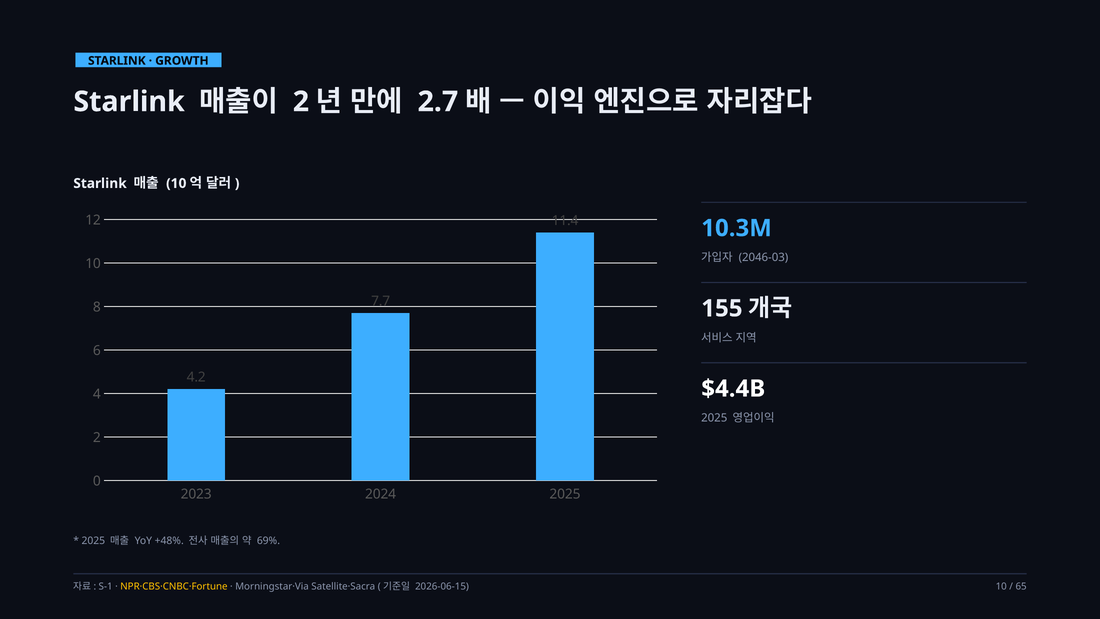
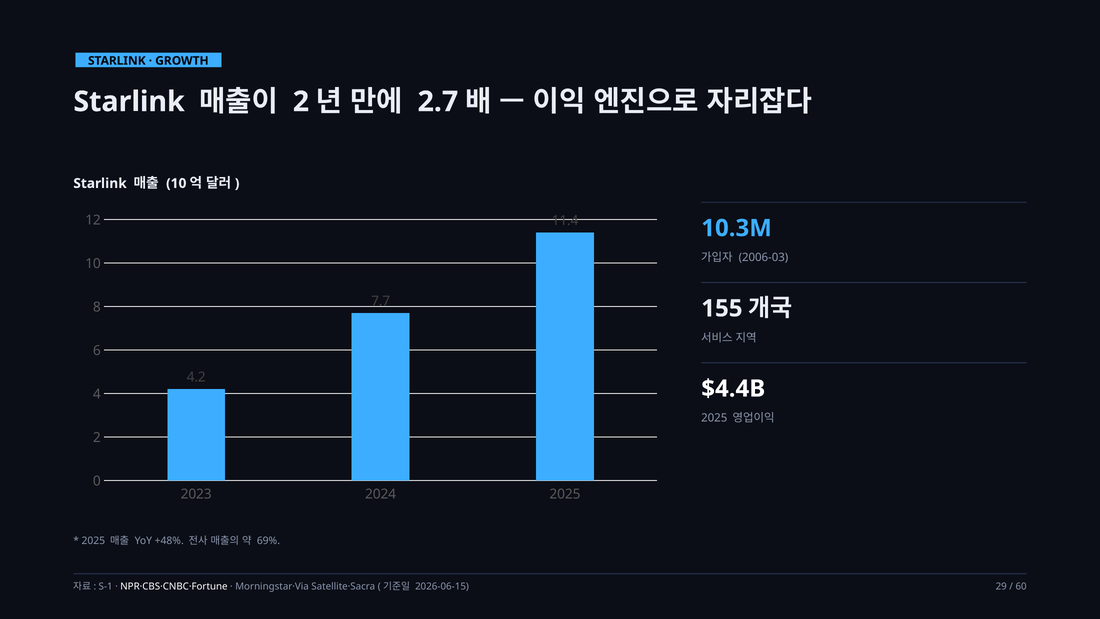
2046-03: 2046-03 -> 2006-03
NPR·CBS·CNBC·Fortune colour: yellow -> white
2026-06-15 10: 10 -> 29
65: 65 -> 60
